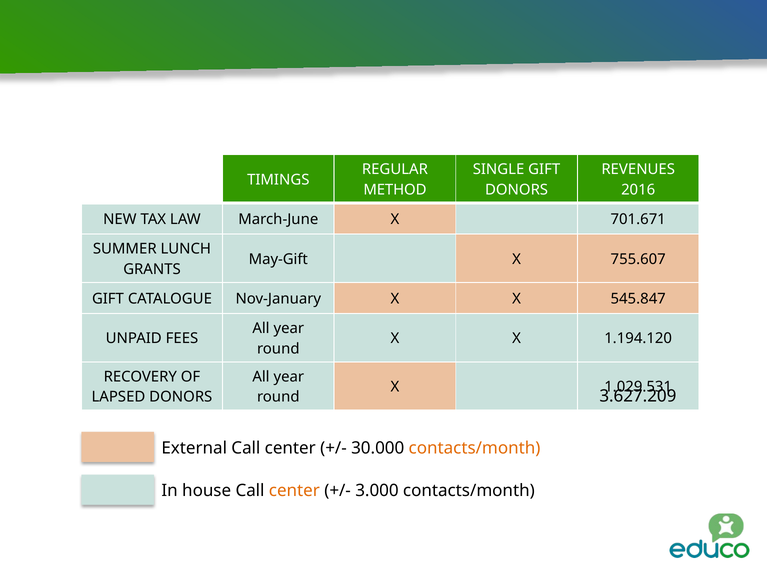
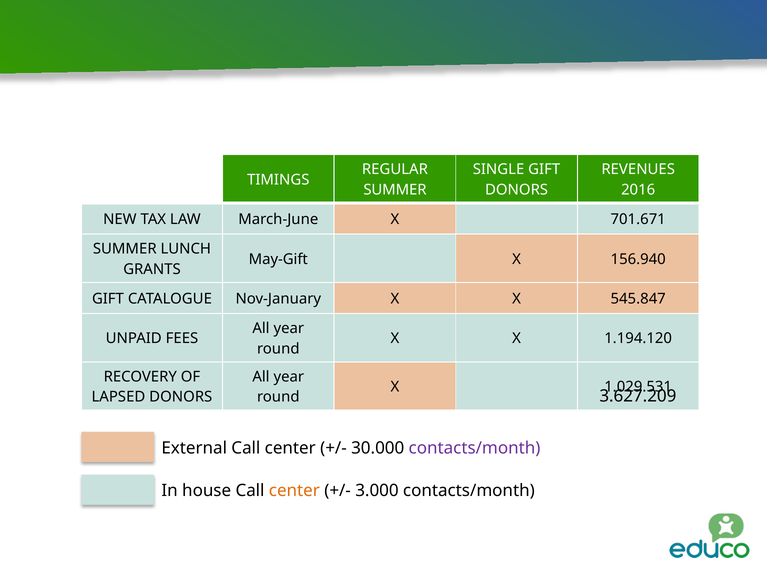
METHOD at (395, 190): METHOD -> SUMMER
755.607: 755.607 -> 156.940
contacts/month at (475, 448) colour: orange -> purple
